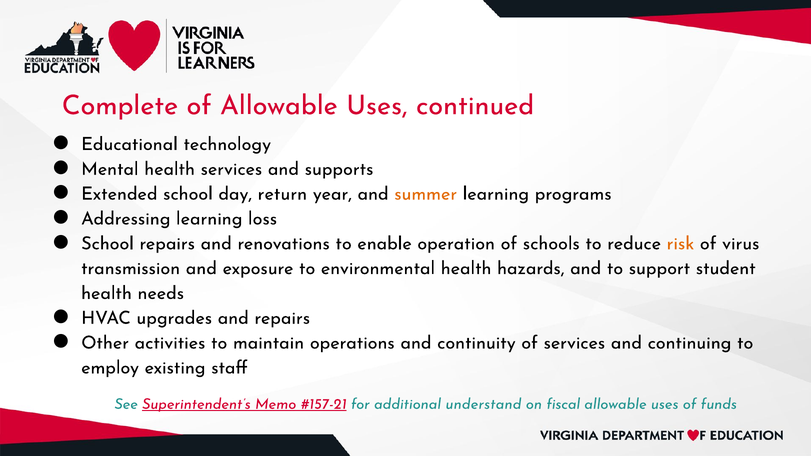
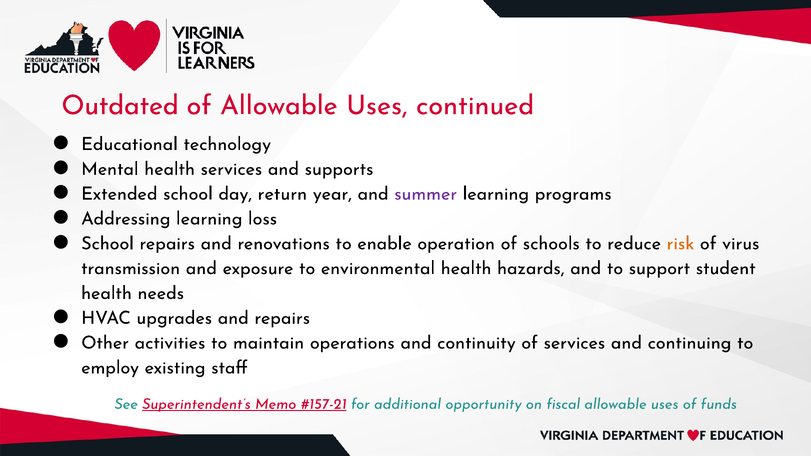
Complete: Complete -> Outdated
summer colour: orange -> purple
understand: understand -> opportunity
